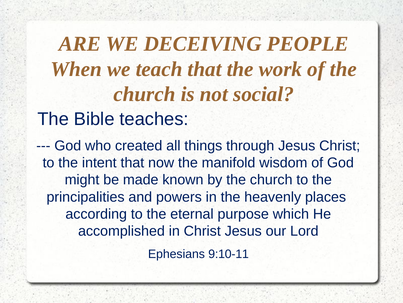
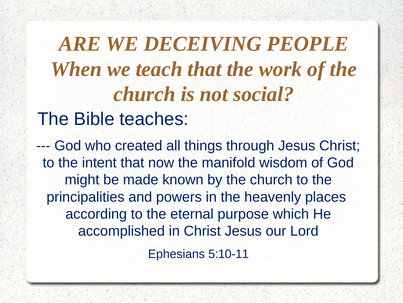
9:10-11: 9:10-11 -> 5:10-11
